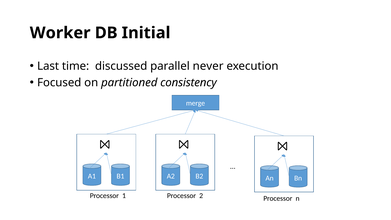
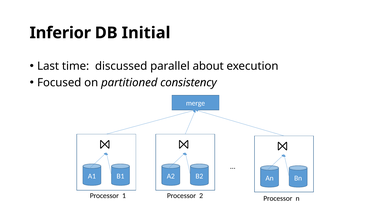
Worker: Worker -> Inferior
never: never -> about
